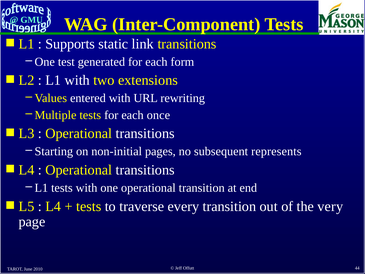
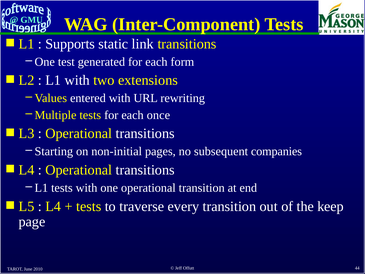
represents: represents -> companies
very: very -> keep
